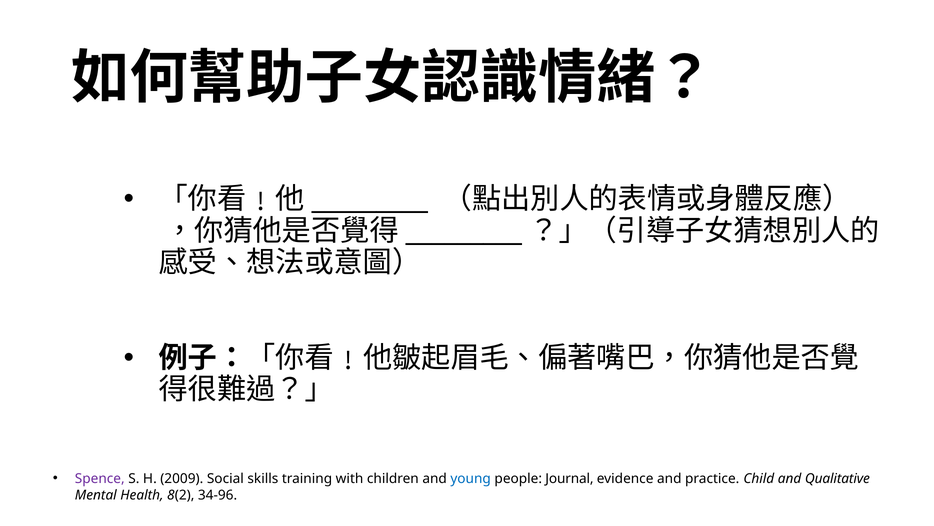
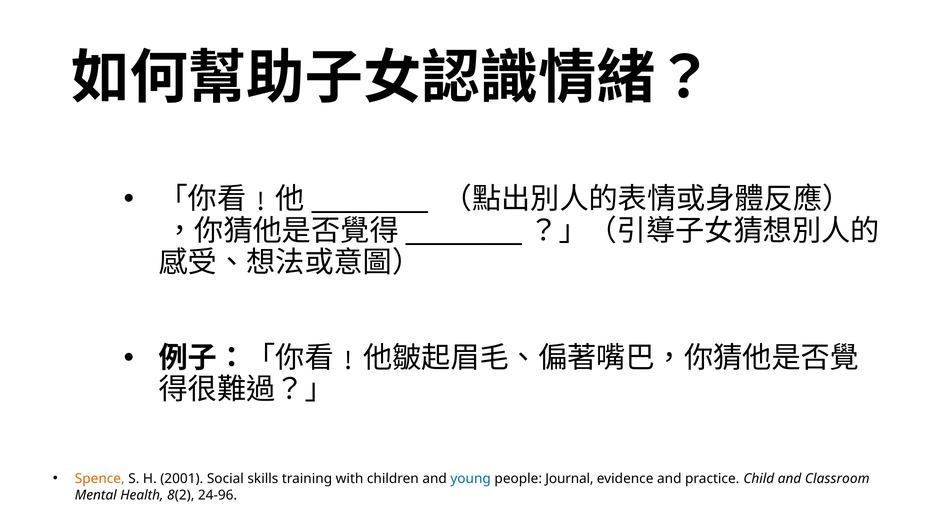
Spence colour: purple -> orange
2009: 2009 -> 2001
Qualitative: Qualitative -> Classroom
34-96: 34-96 -> 24-96
